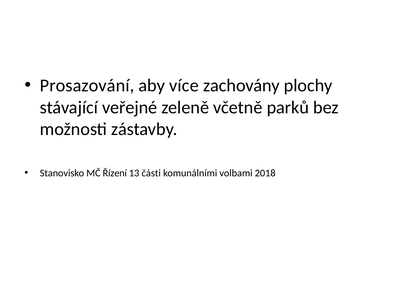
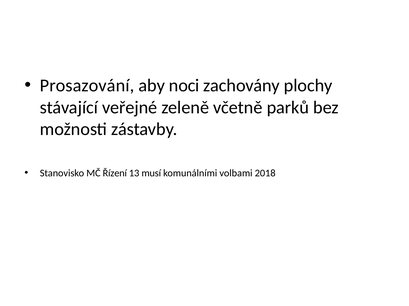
více: více -> noci
části: části -> musí
